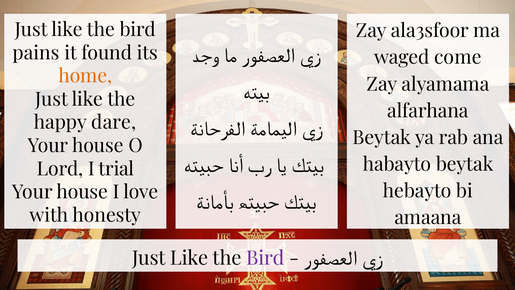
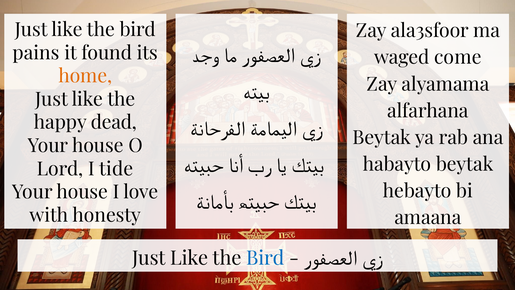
dare: dare -> dead
trial: trial -> tide
Bird at (265, 258) colour: purple -> blue
